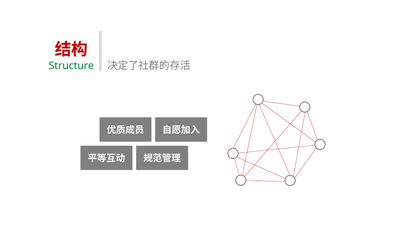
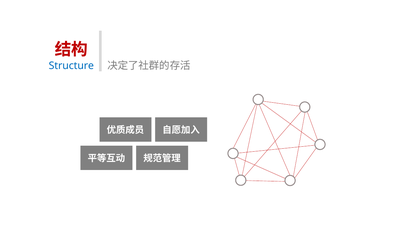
Structure colour: green -> blue
